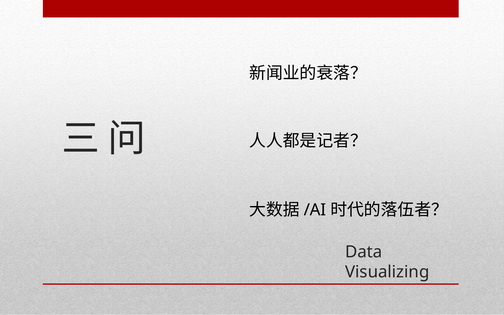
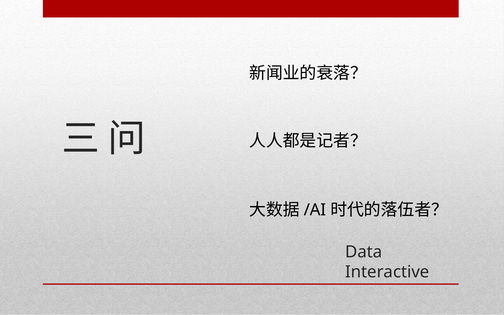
Visualizing: Visualizing -> Interactive
